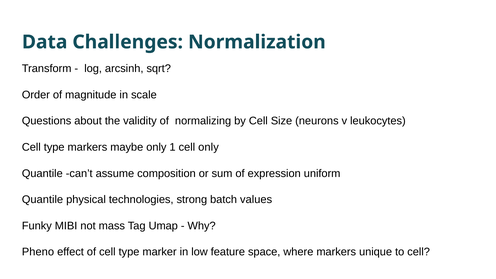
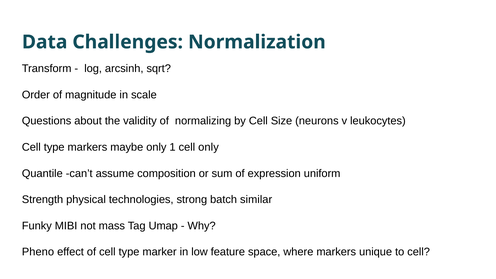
Quantile at (42, 200): Quantile -> Strength
values: values -> similar
